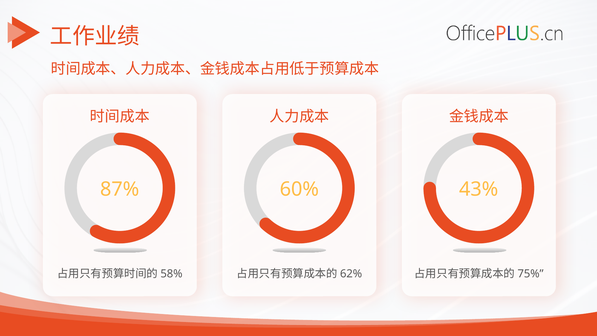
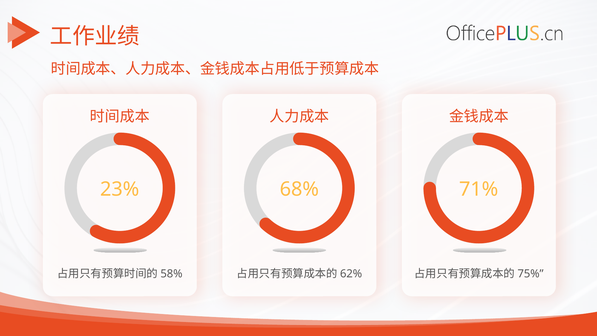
87%: 87% -> 23%
60%: 60% -> 68%
43%: 43% -> 71%
